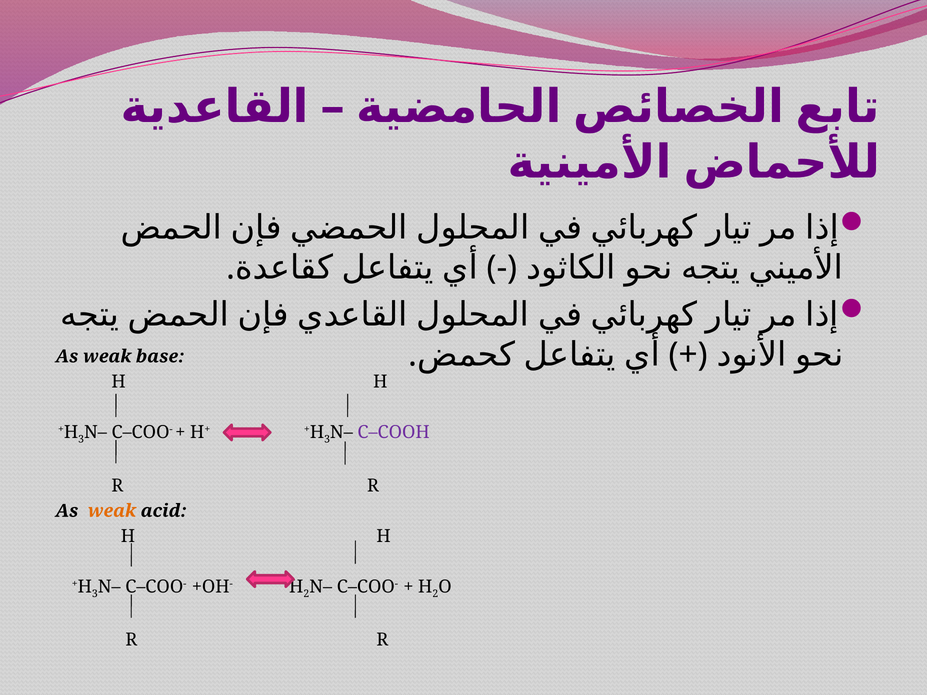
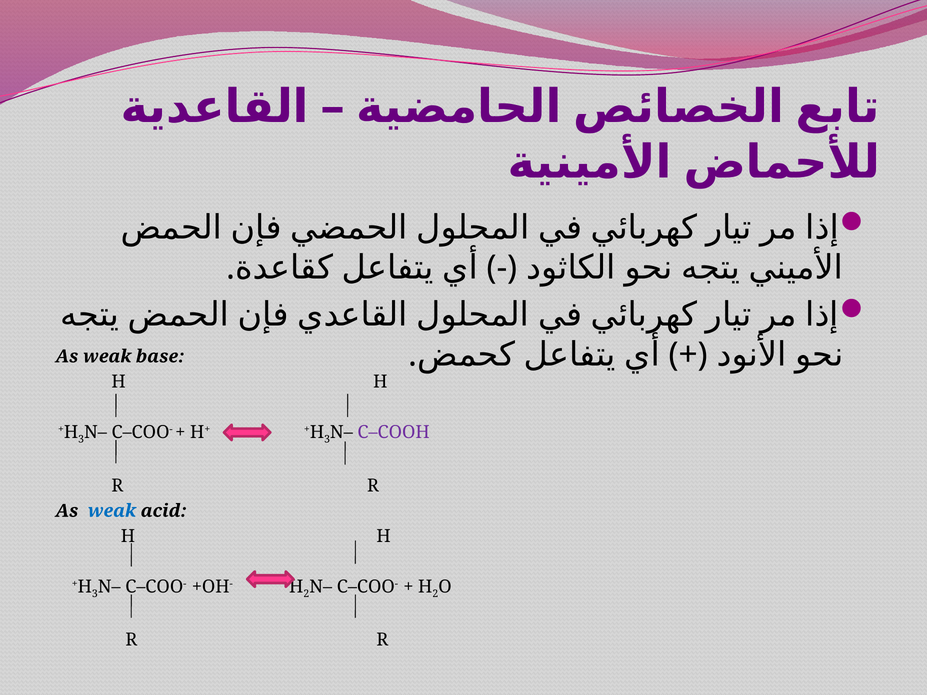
weak at (112, 511) colour: orange -> blue
